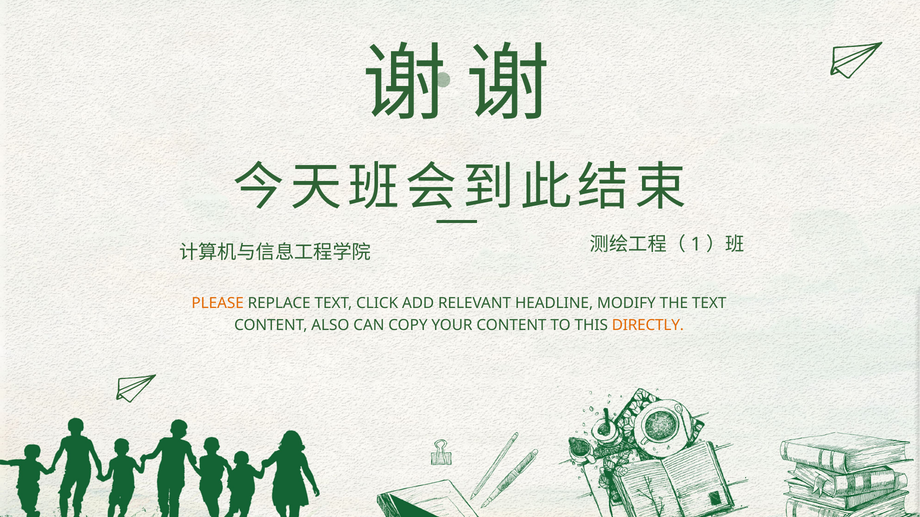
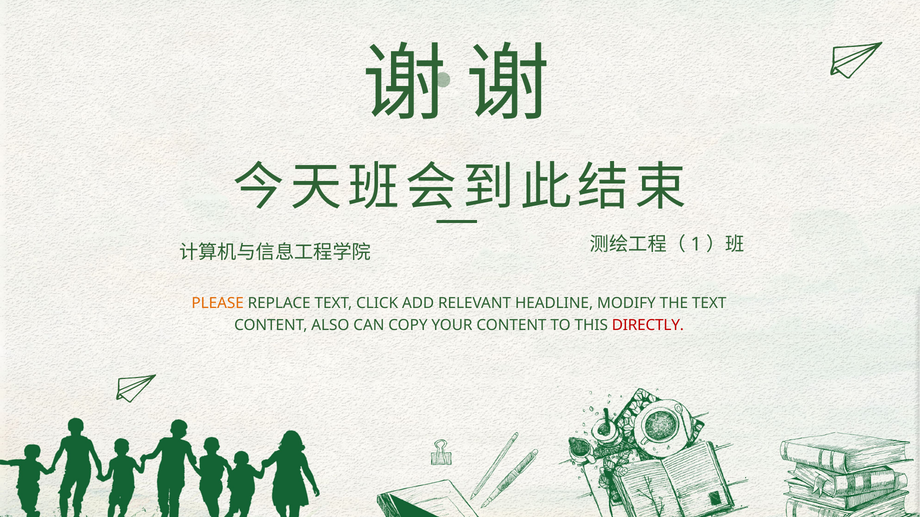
DIRECTLY colour: orange -> red
